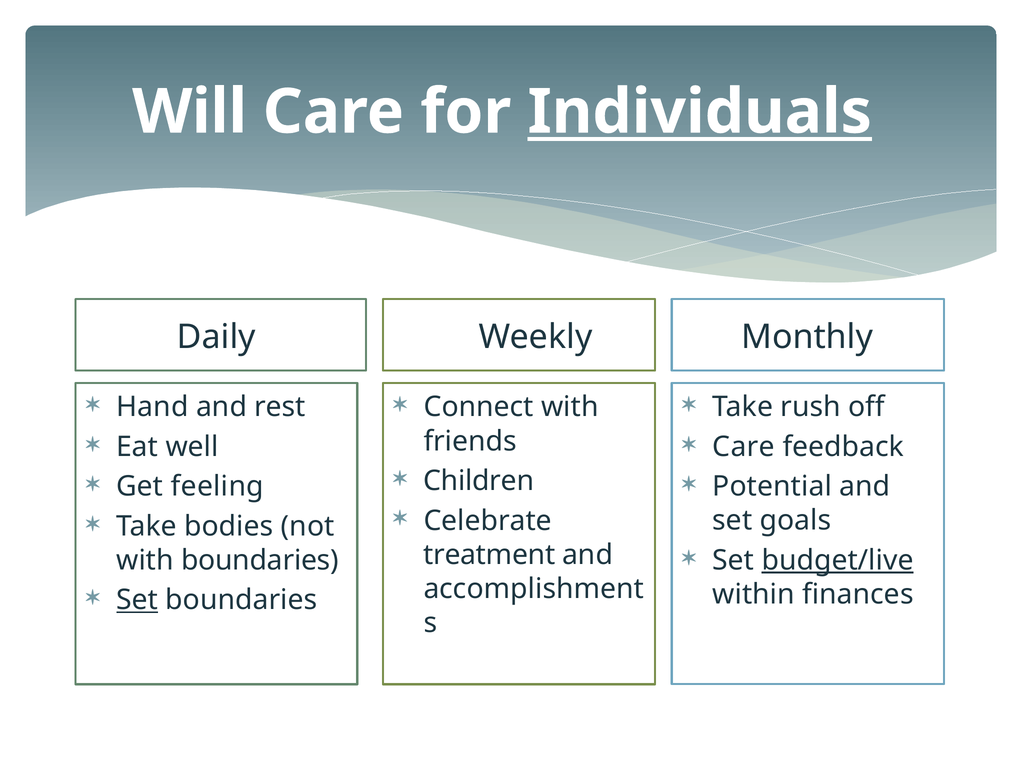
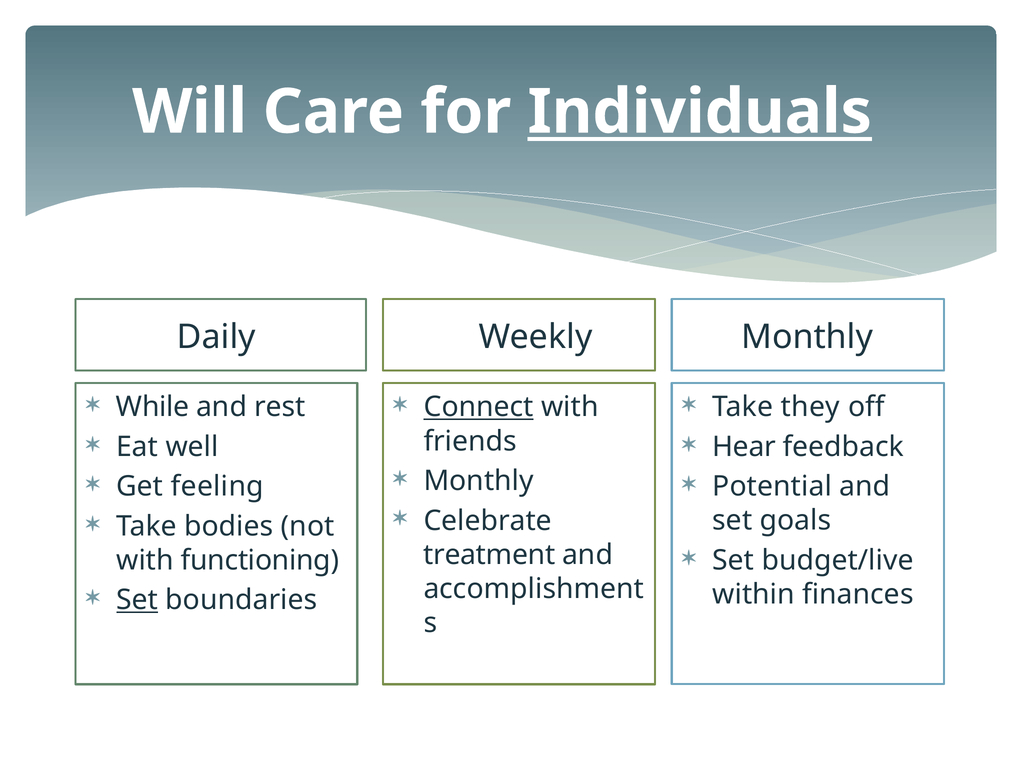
Hand: Hand -> While
Connect underline: none -> present
rush: rush -> they
Care at (744, 447): Care -> Hear
Children at (479, 481): Children -> Monthly
budget/live underline: present -> none
with boundaries: boundaries -> functioning
